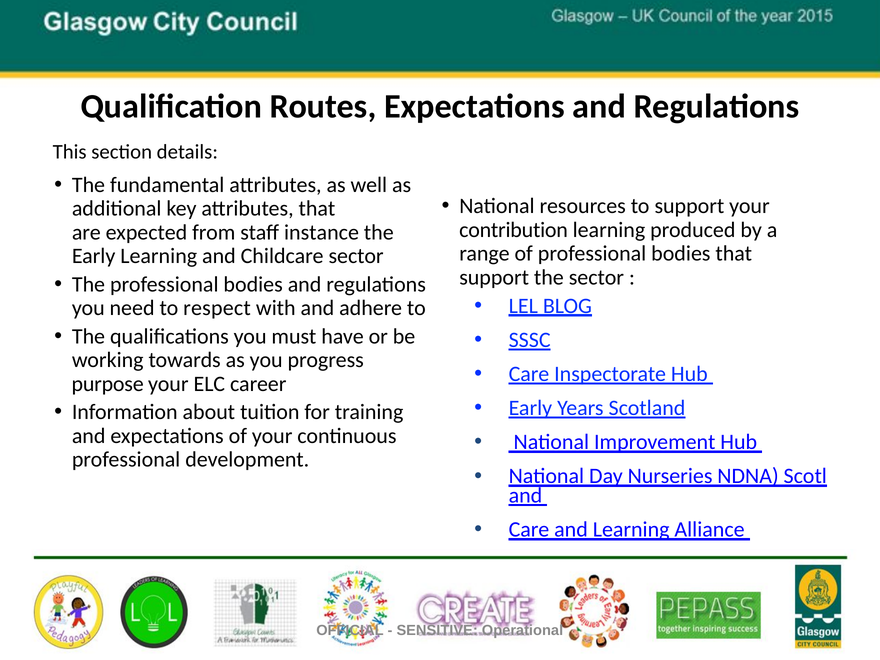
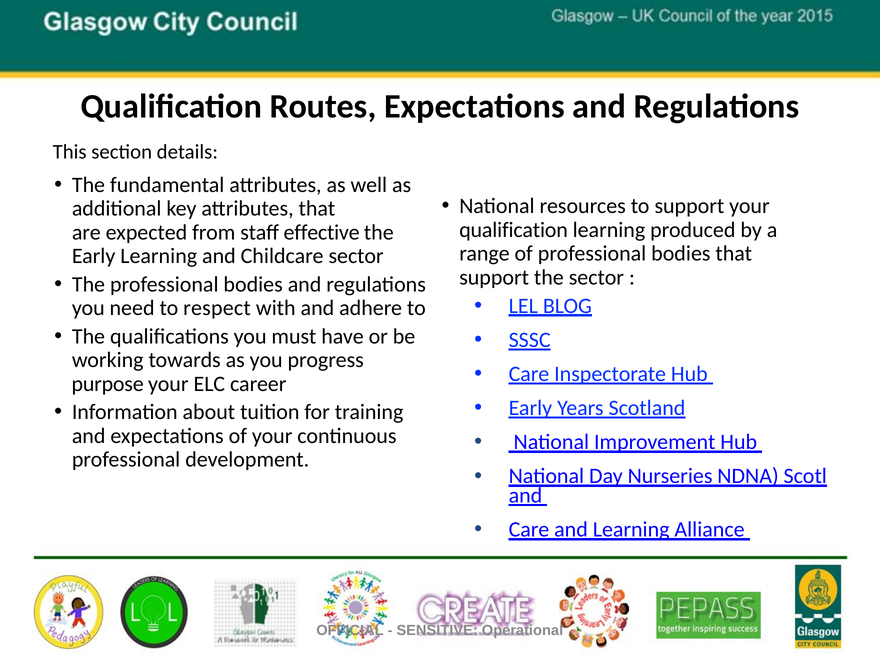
contribution at (514, 230): contribution -> qualification
instance: instance -> effective
